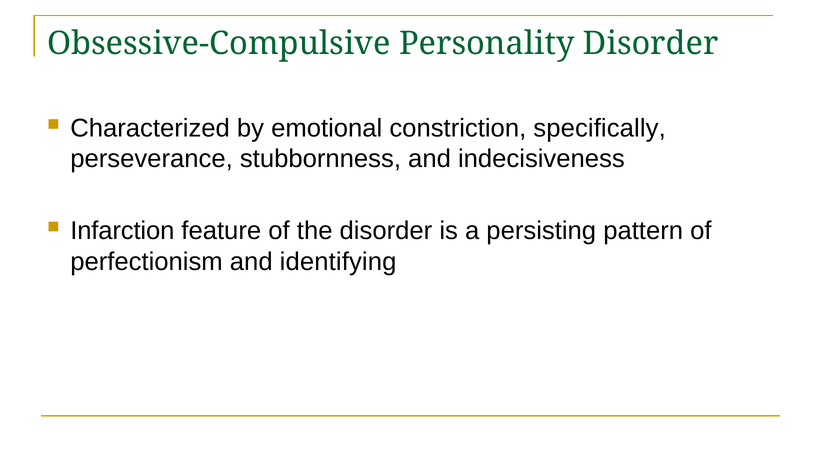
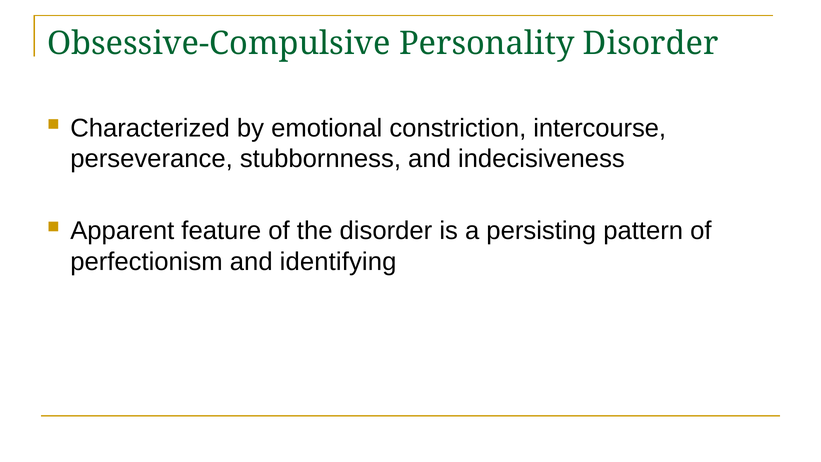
specifically: specifically -> intercourse
Infarction: Infarction -> Apparent
